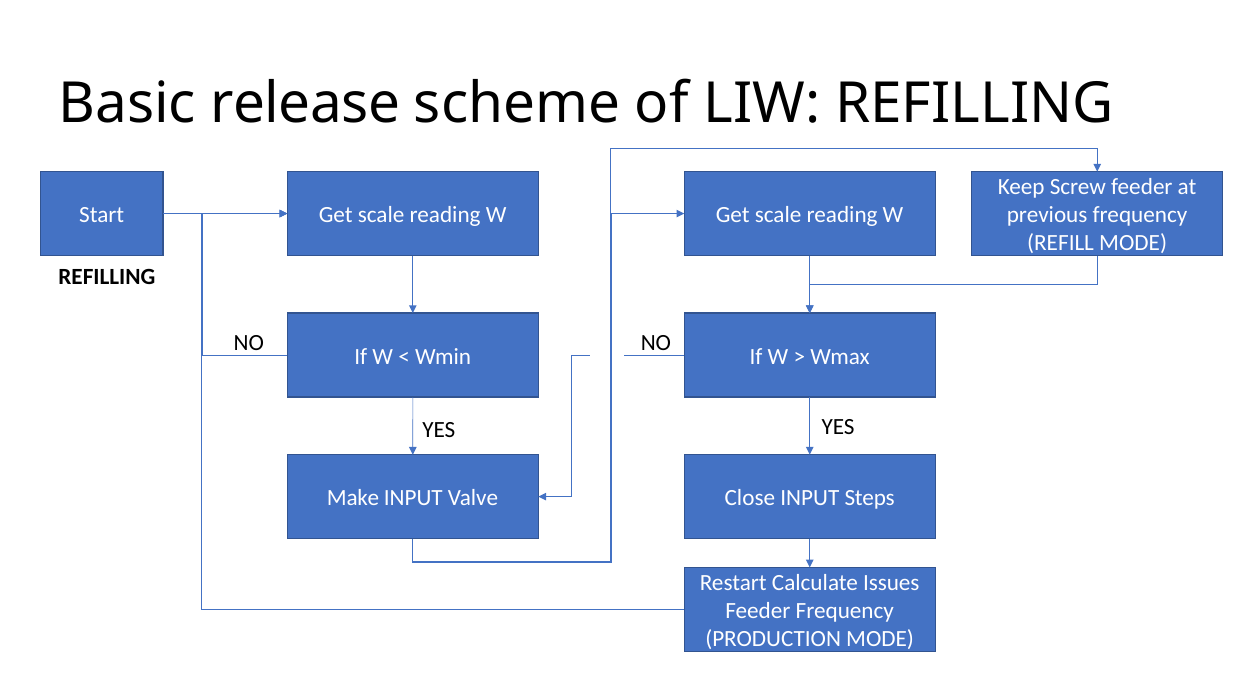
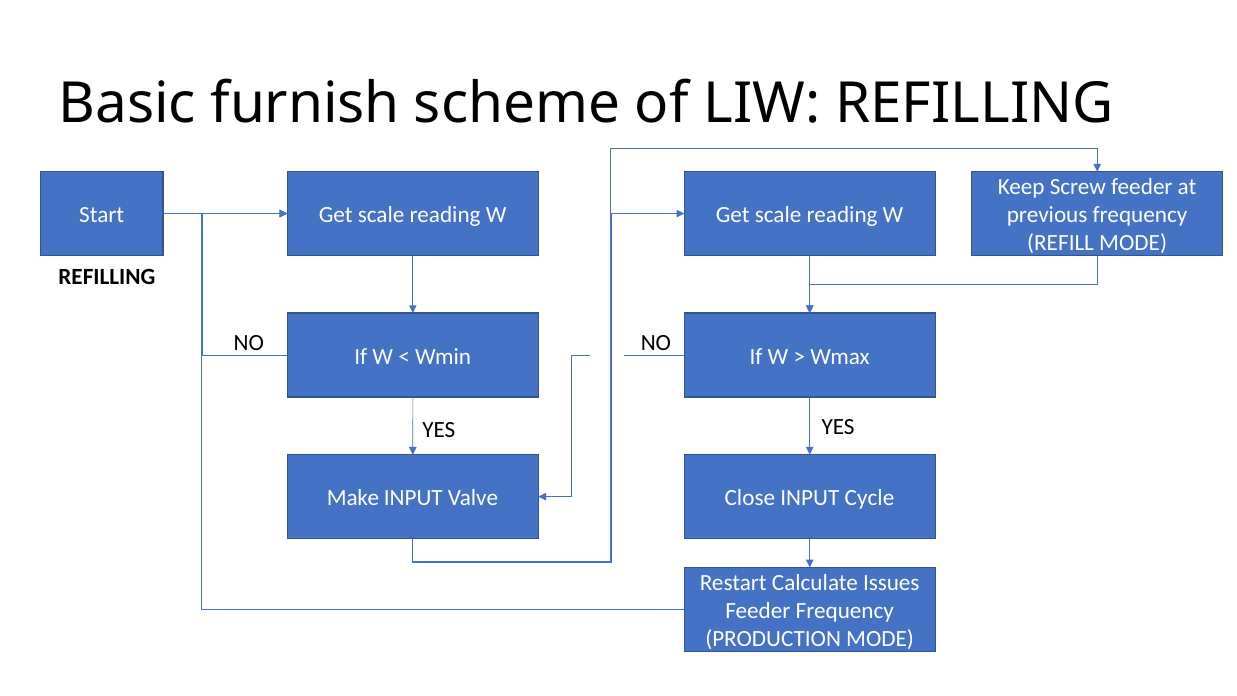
release: release -> furnish
Steps: Steps -> Cycle
